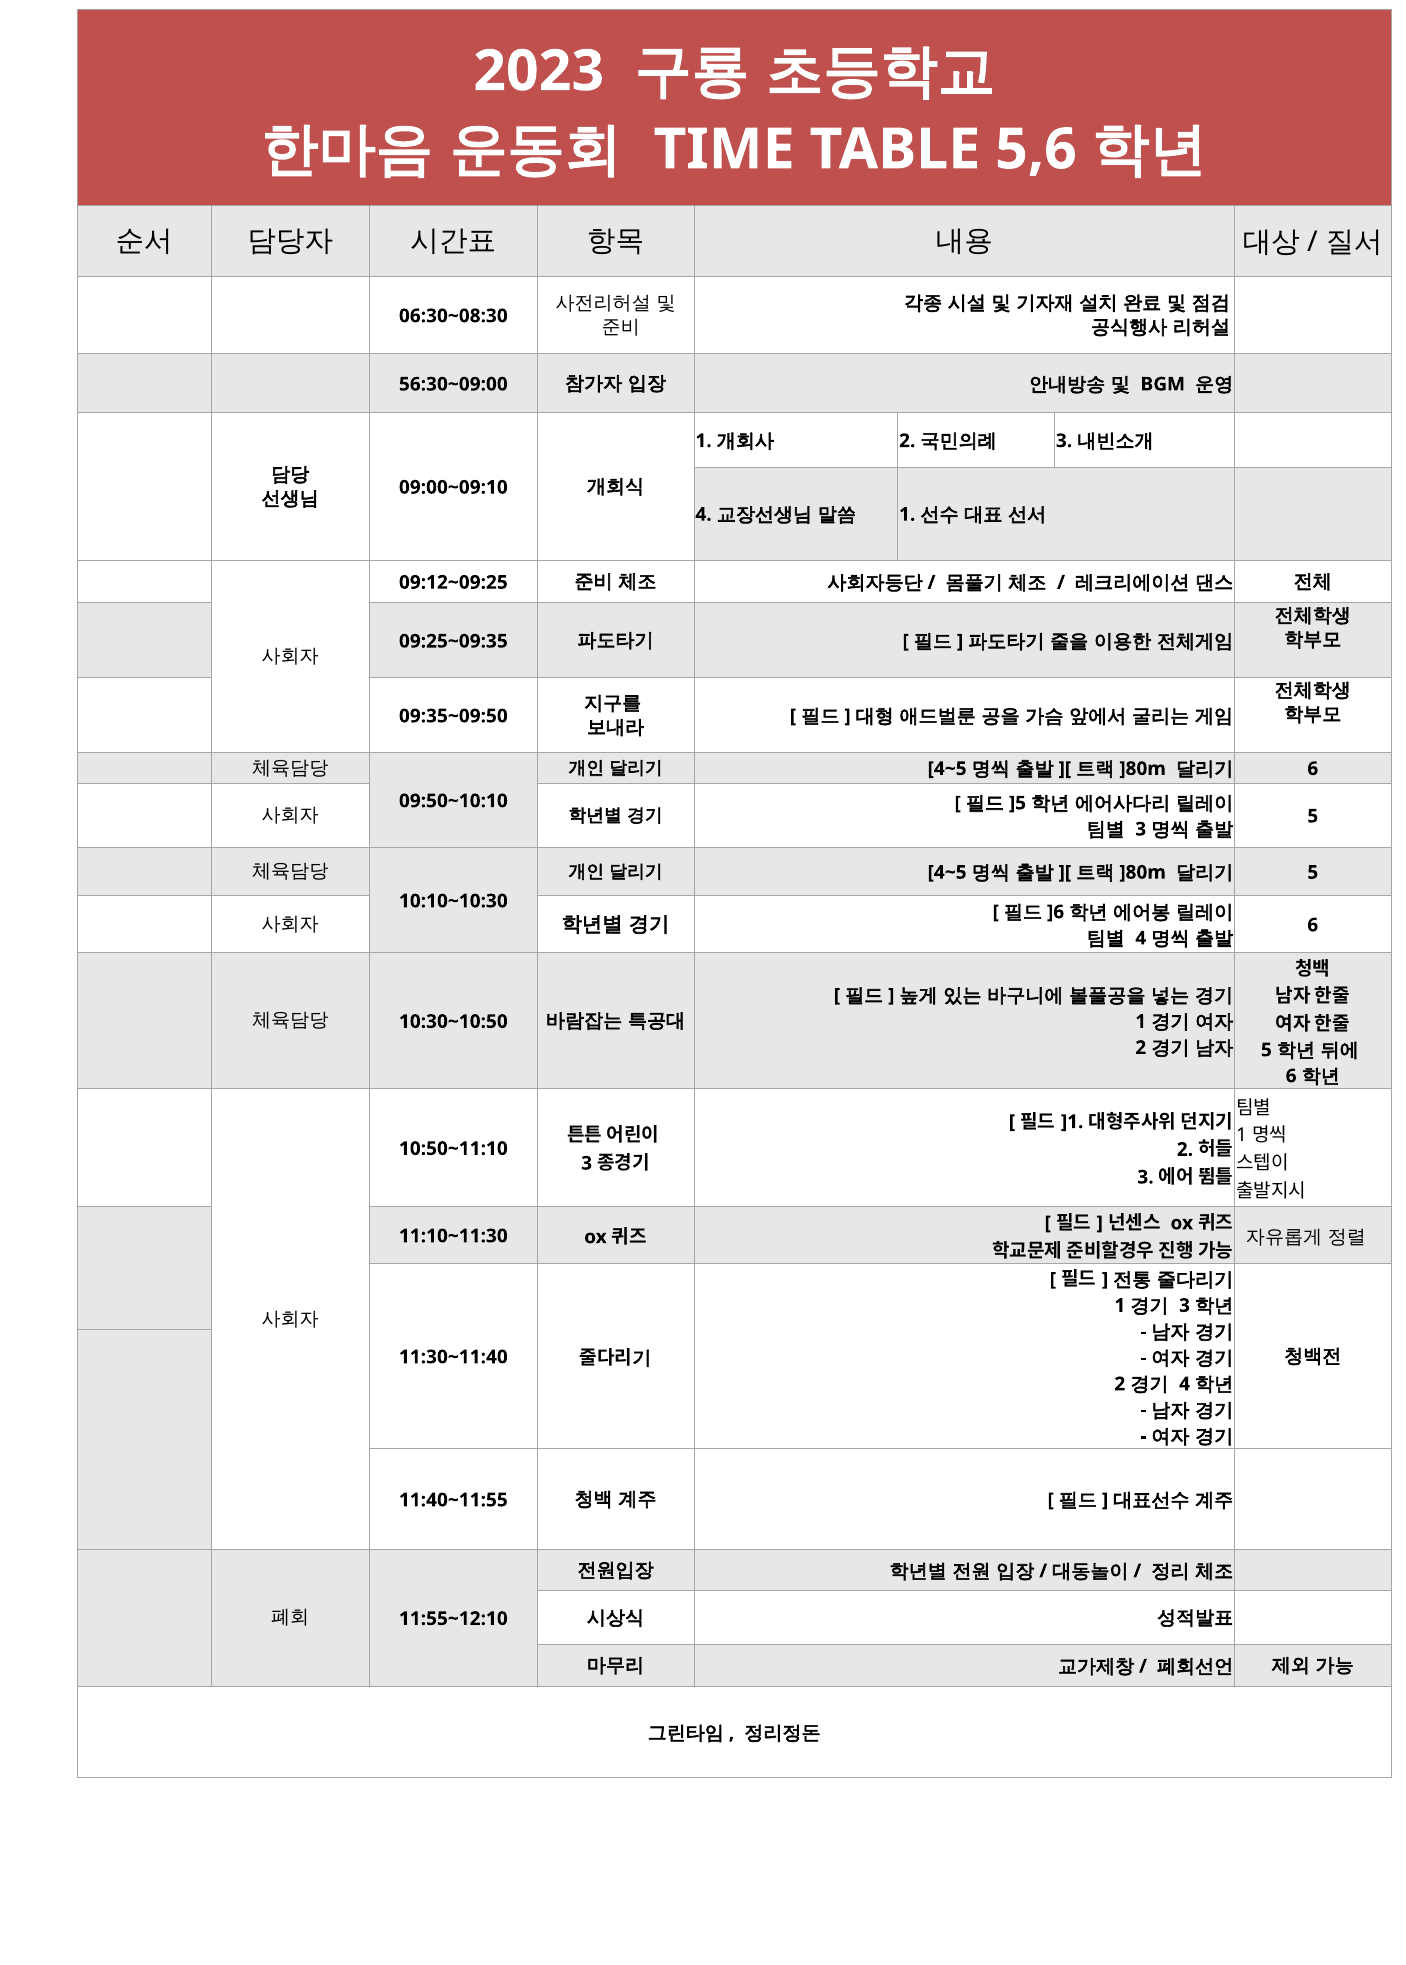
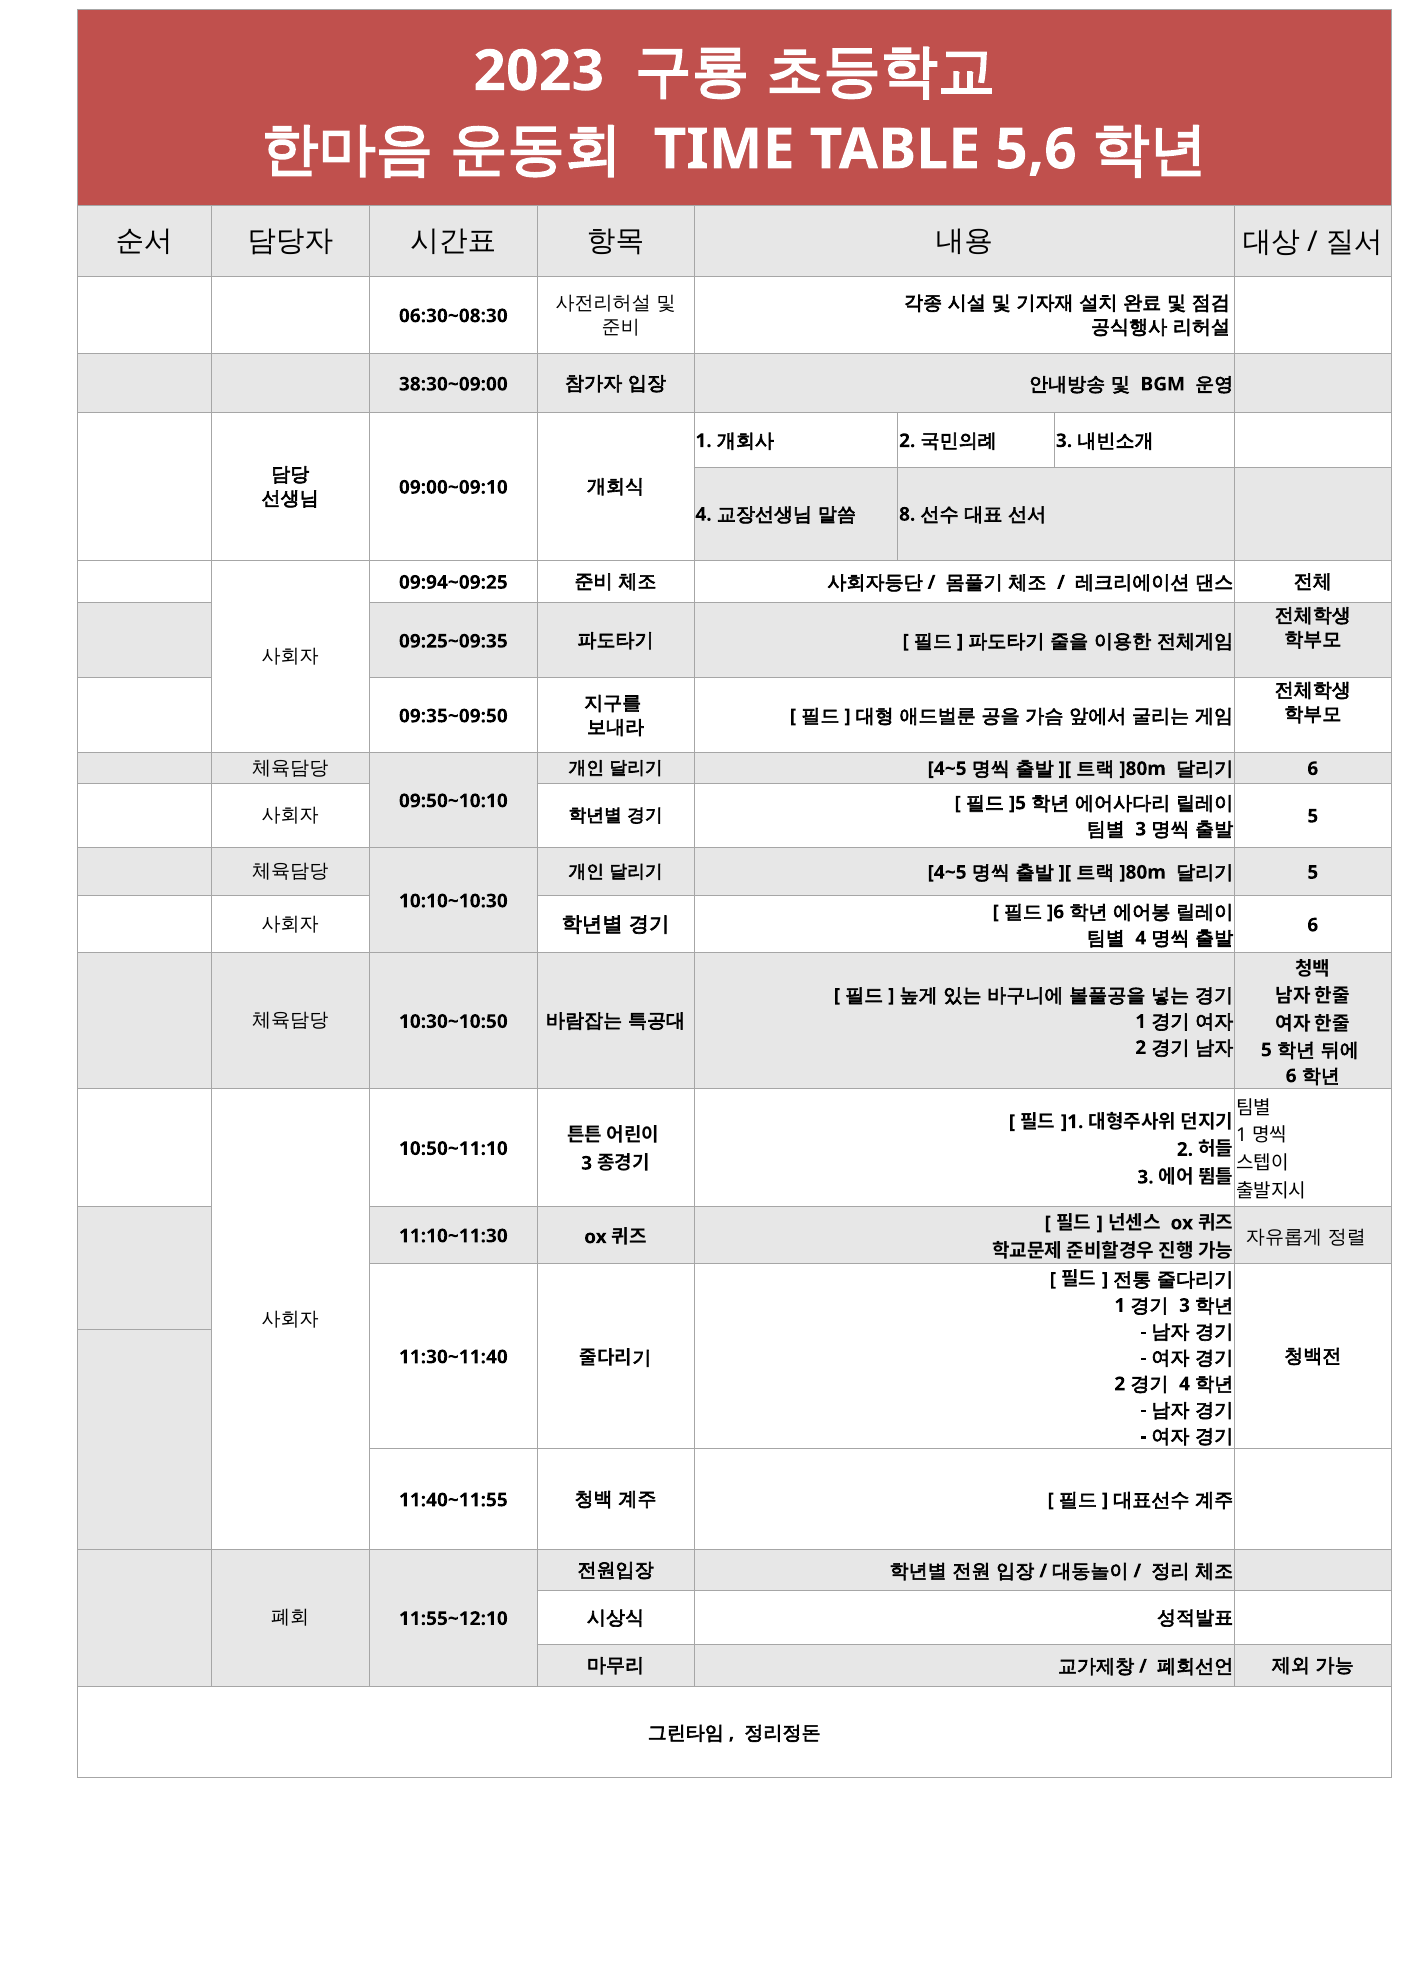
56:30~09:00: 56:30~09:00 -> 38:30~09:00
1 at (907, 514): 1 -> 8
09:12~09:25: 09:12~09:25 -> 09:94~09:25
